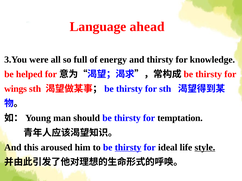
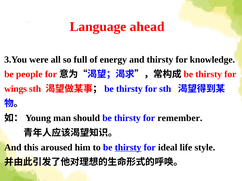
helped: helped -> people
temptation: temptation -> remember
style underline: present -> none
